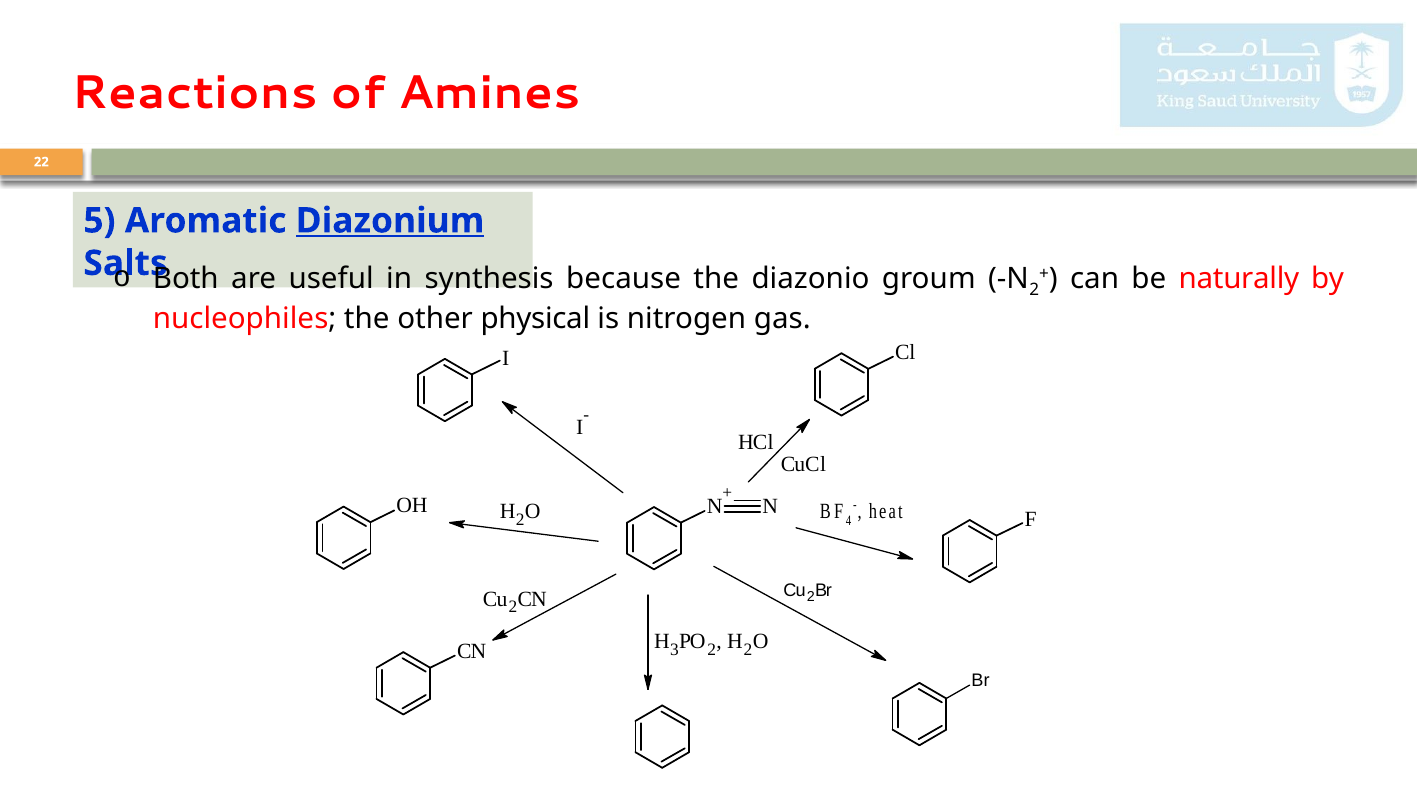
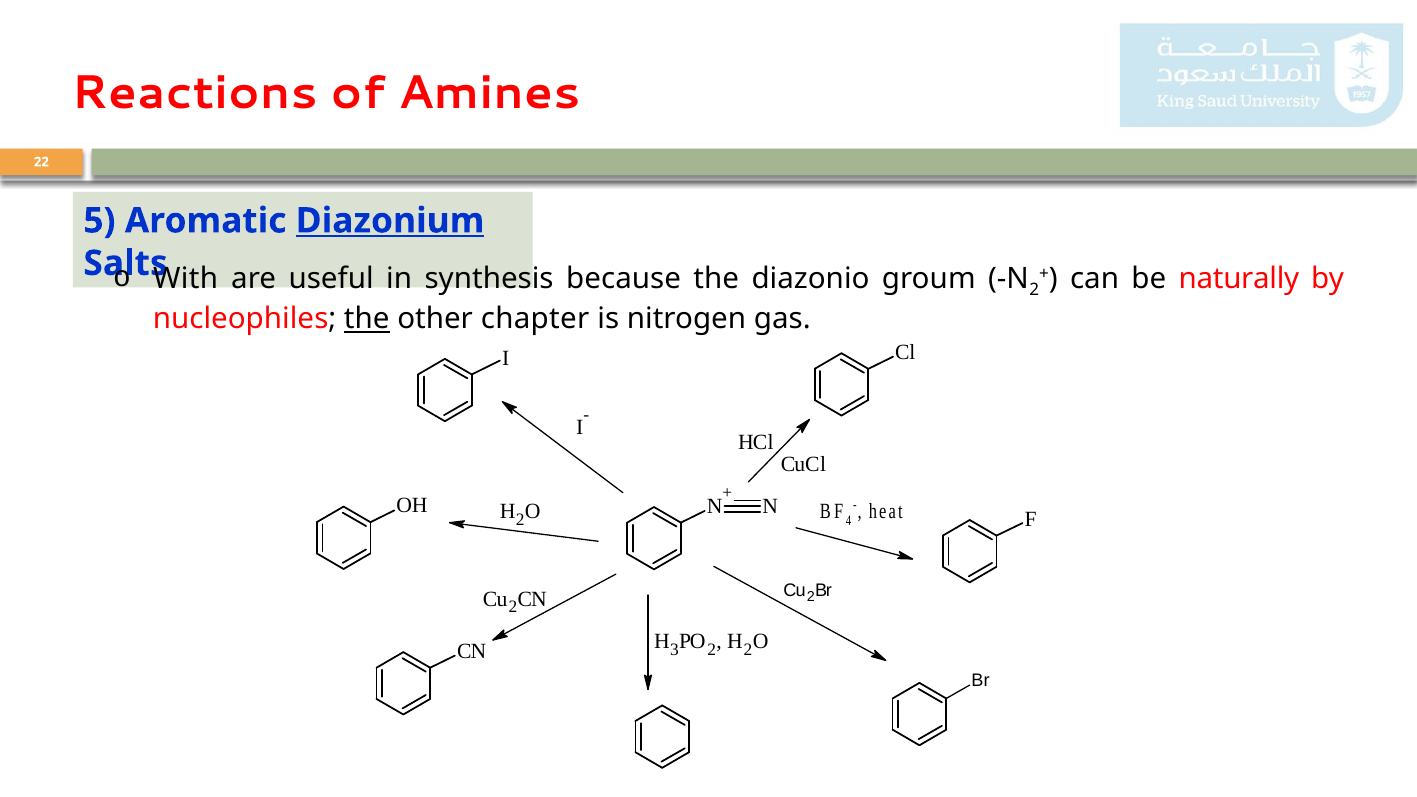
Both: Both -> With
the at (367, 319) underline: none -> present
physical: physical -> chapter
